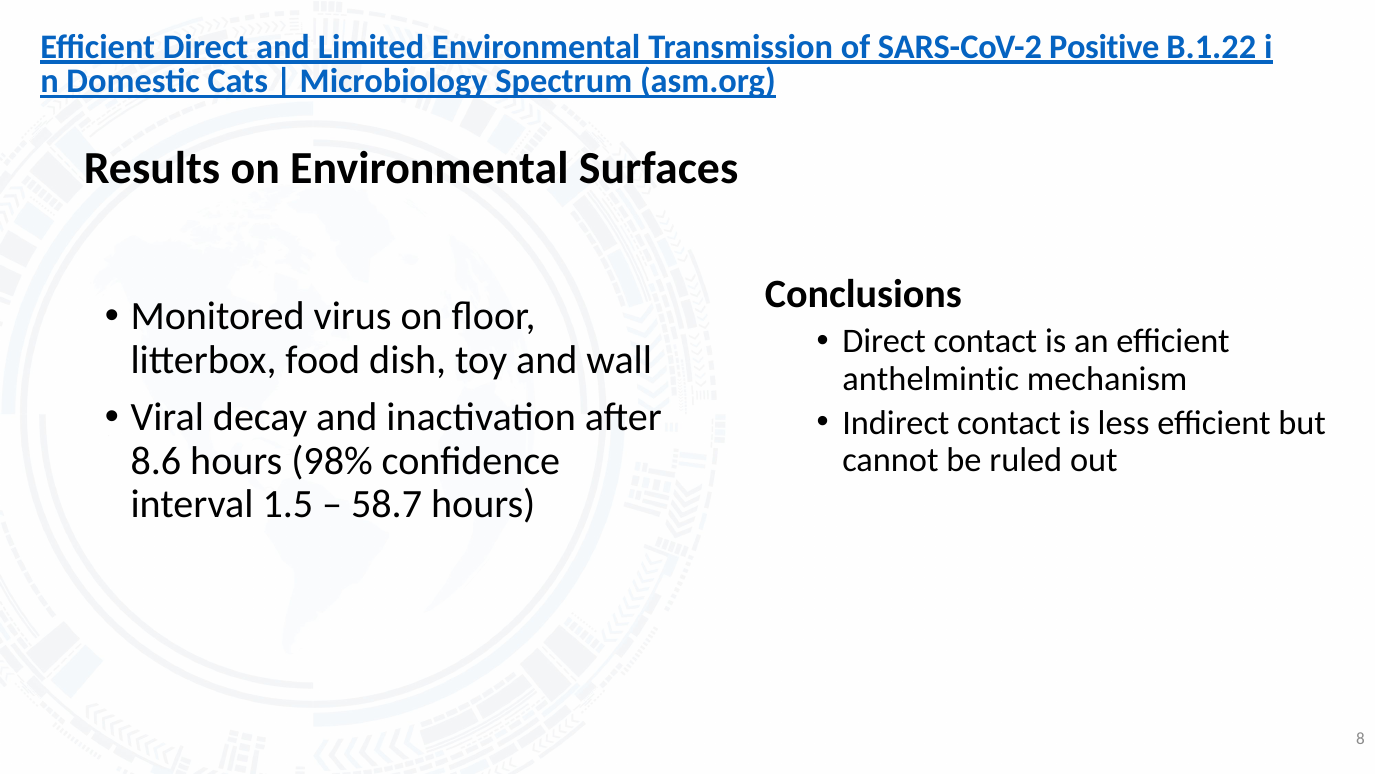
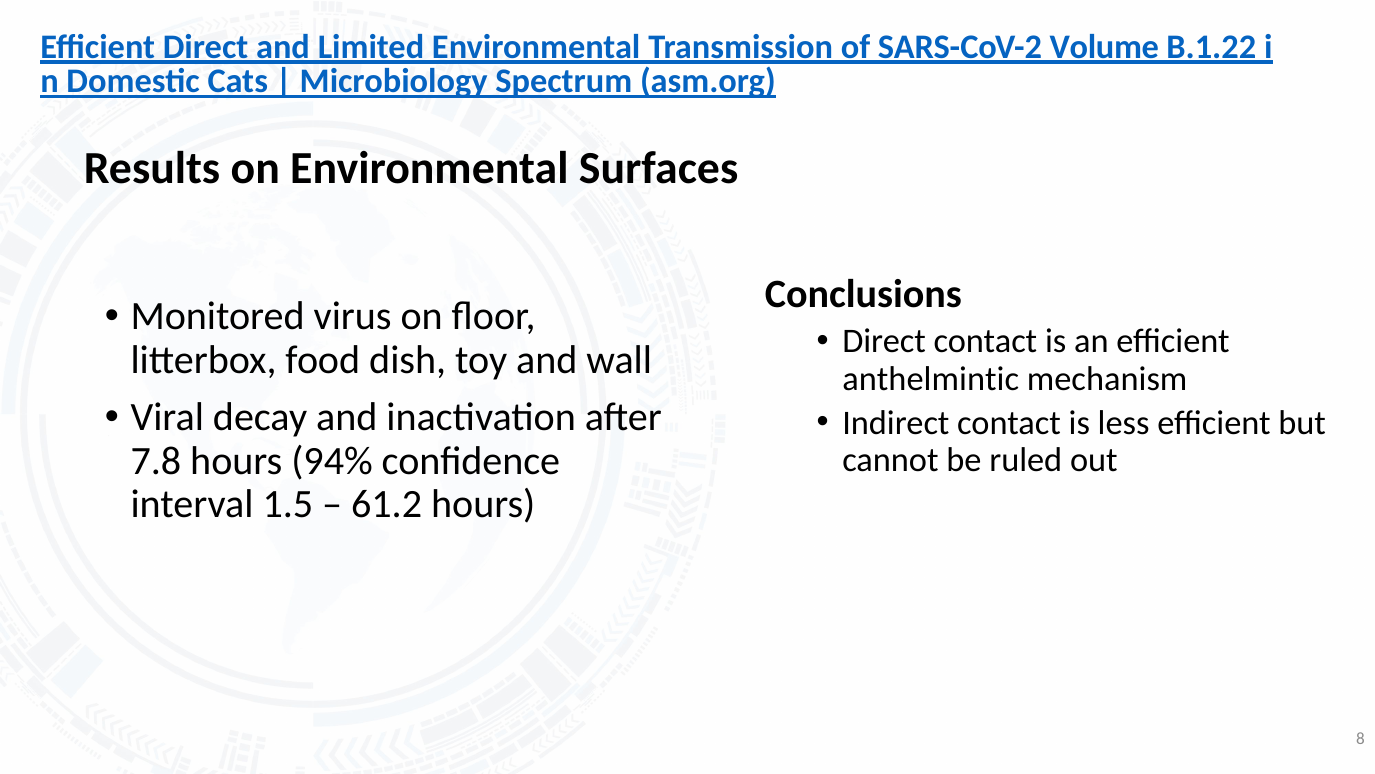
Positive: Positive -> Volume
8.6: 8.6 -> 7.8
98%: 98% -> 94%
58.7: 58.7 -> 61.2
